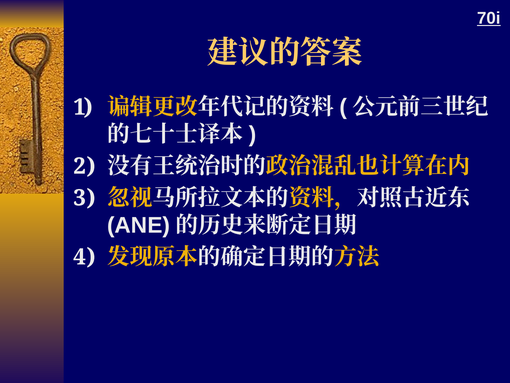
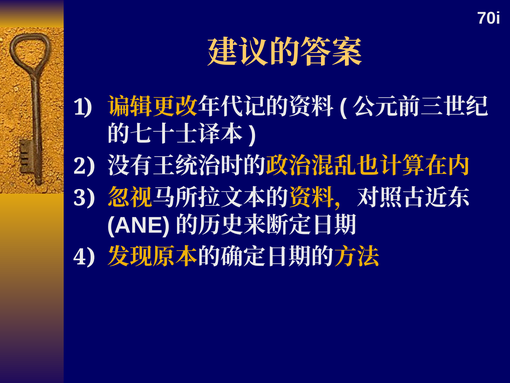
70i underline: present -> none
